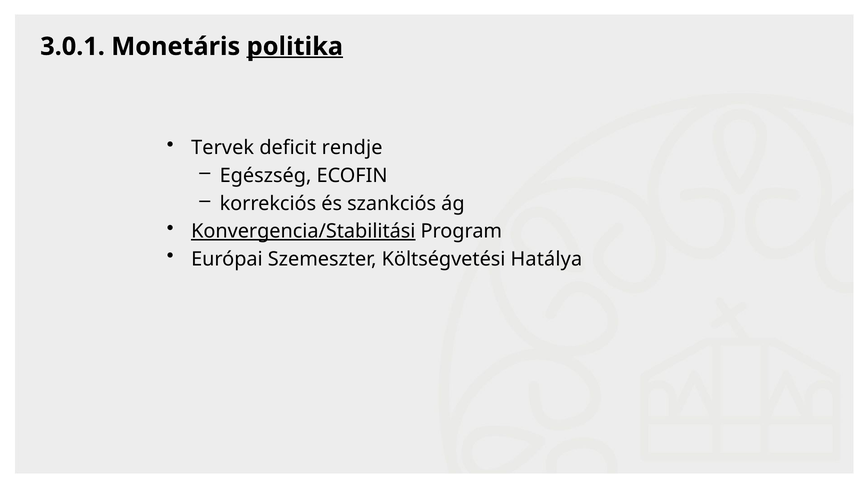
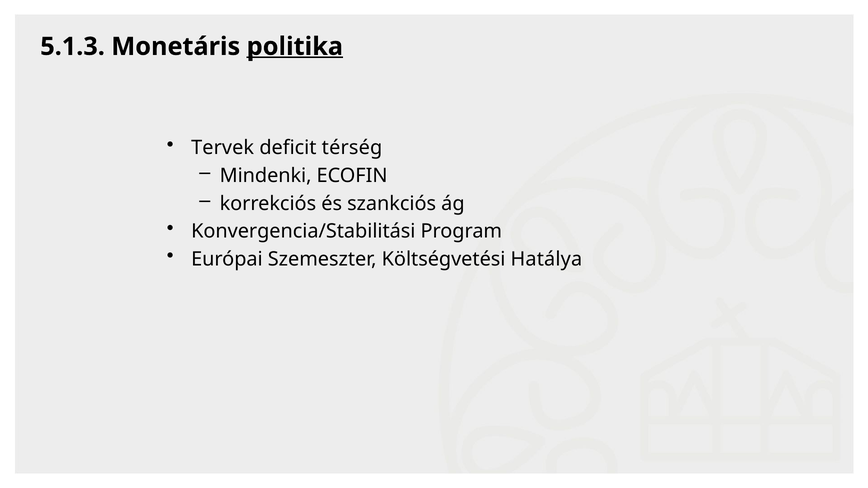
3.0.1: 3.0.1 -> 5.1.3
rendje: rendje -> térség
Egészség: Egészség -> Mindenki
Konvergencia/Stabilitási underline: present -> none
